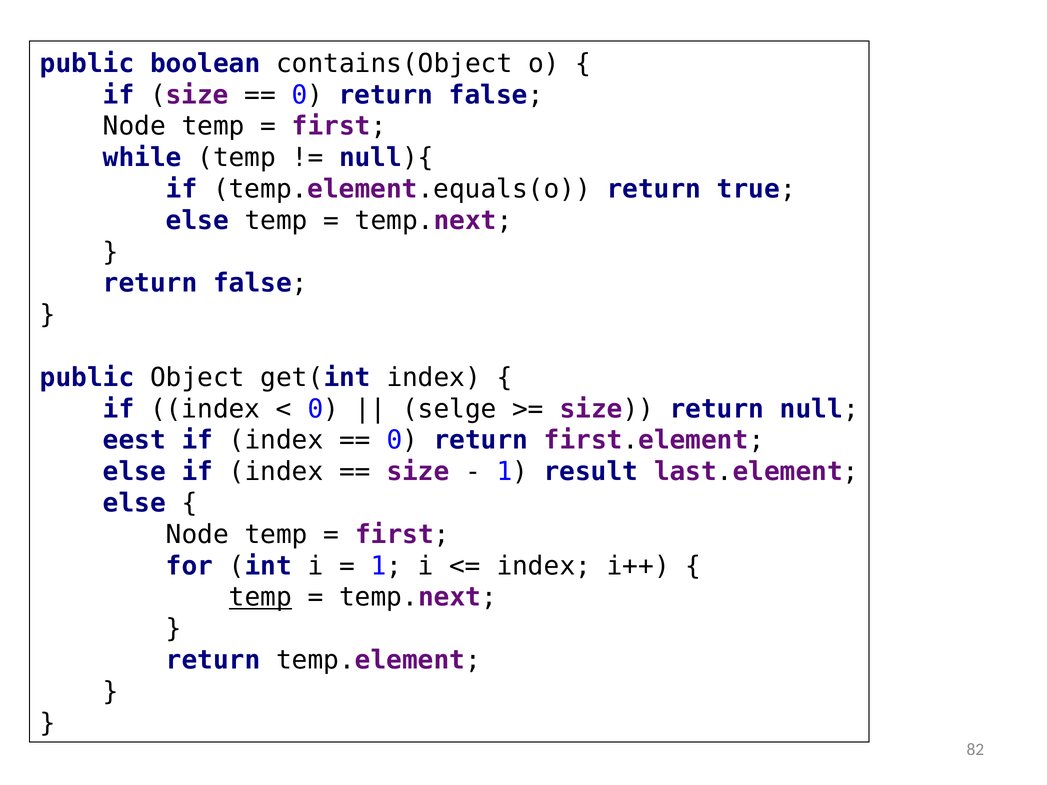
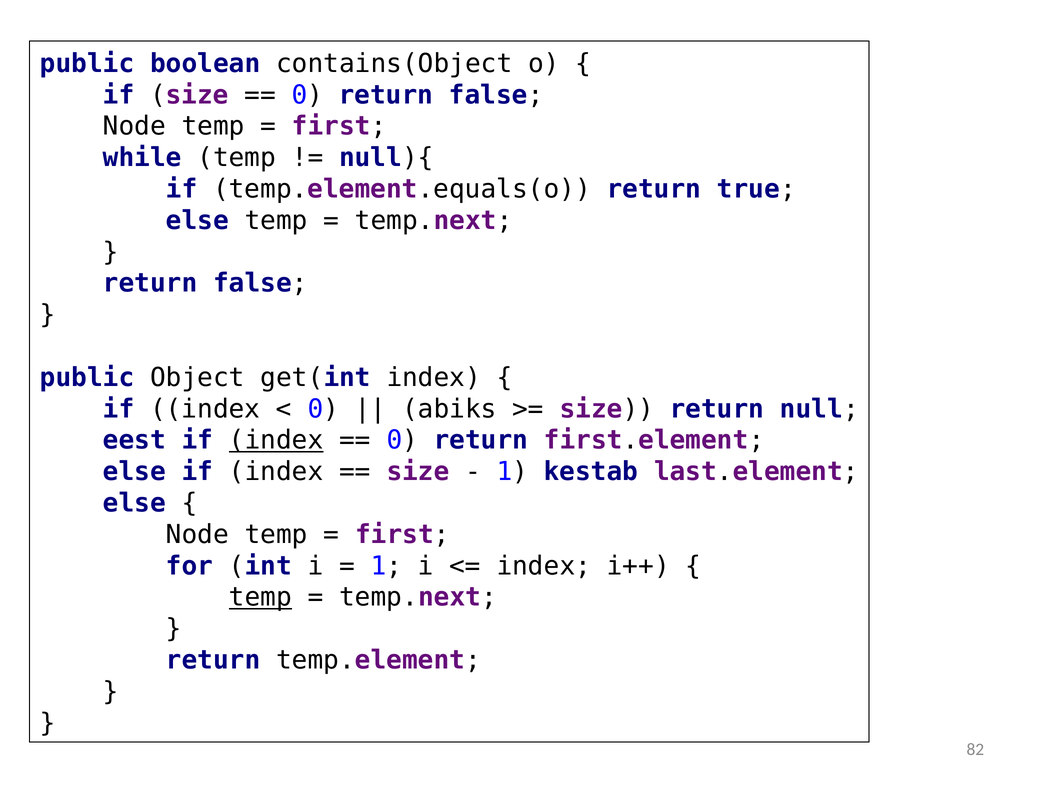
selge: selge -> abiks
index at (276, 440) underline: none -> present
result: result -> kestab
